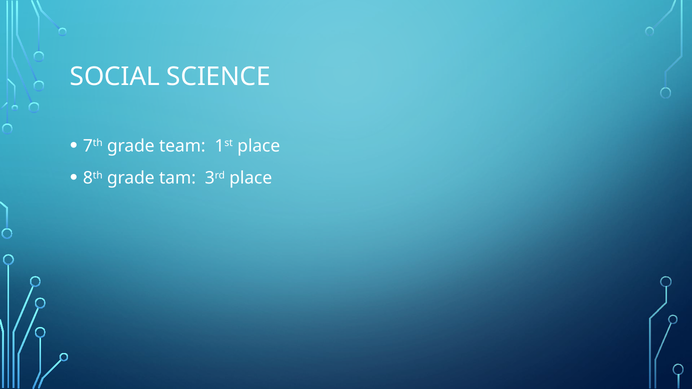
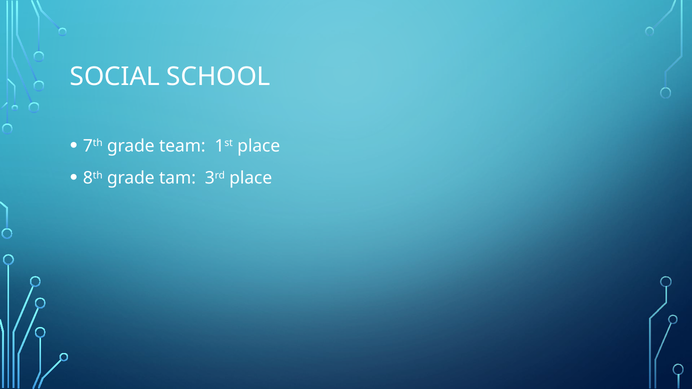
SCIENCE: SCIENCE -> SCHOOL
